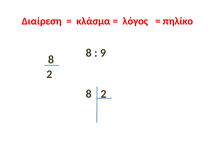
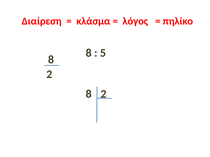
9: 9 -> 5
